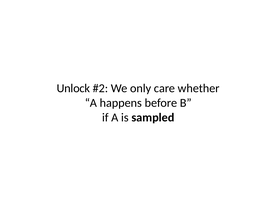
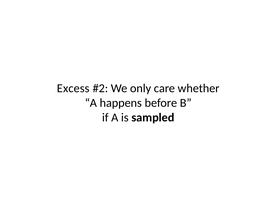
Unlock: Unlock -> Excess
